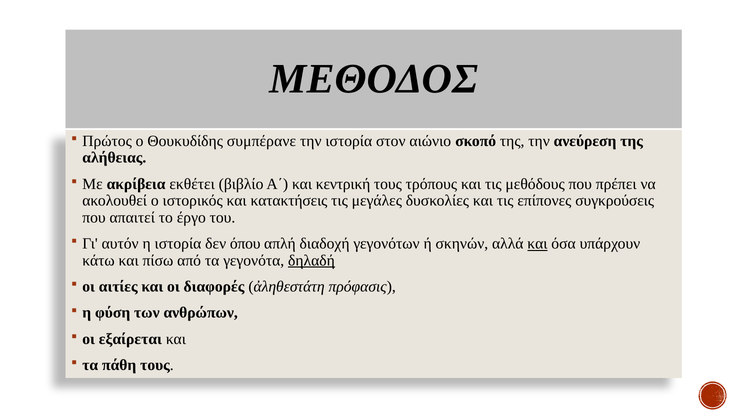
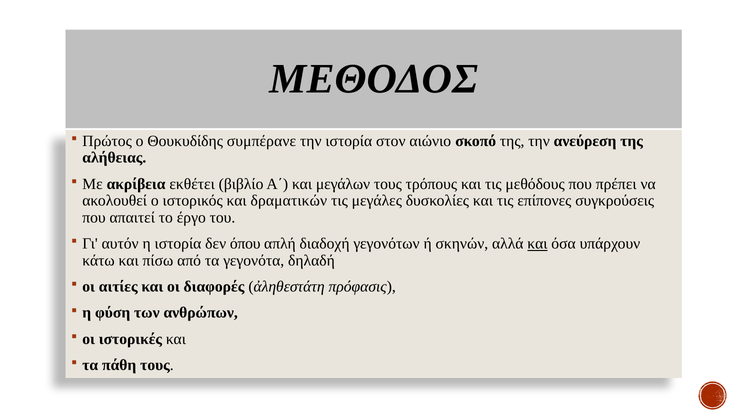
κεντρική: κεντρική -> μεγάλων
κατακτήσεις: κατακτήσεις -> δραματικών
δηλαδή underline: present -> none
εξαίρεται: εξαίρεται -> ιστορικές
